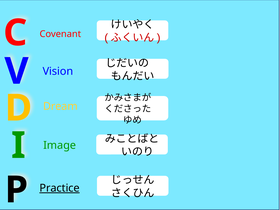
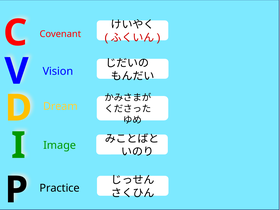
Practice underline: present -> none
